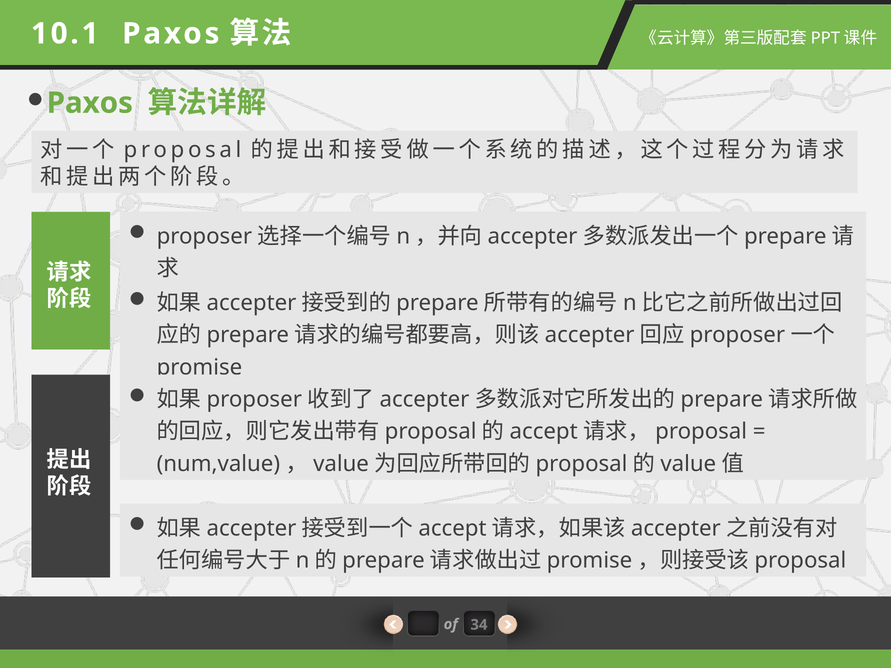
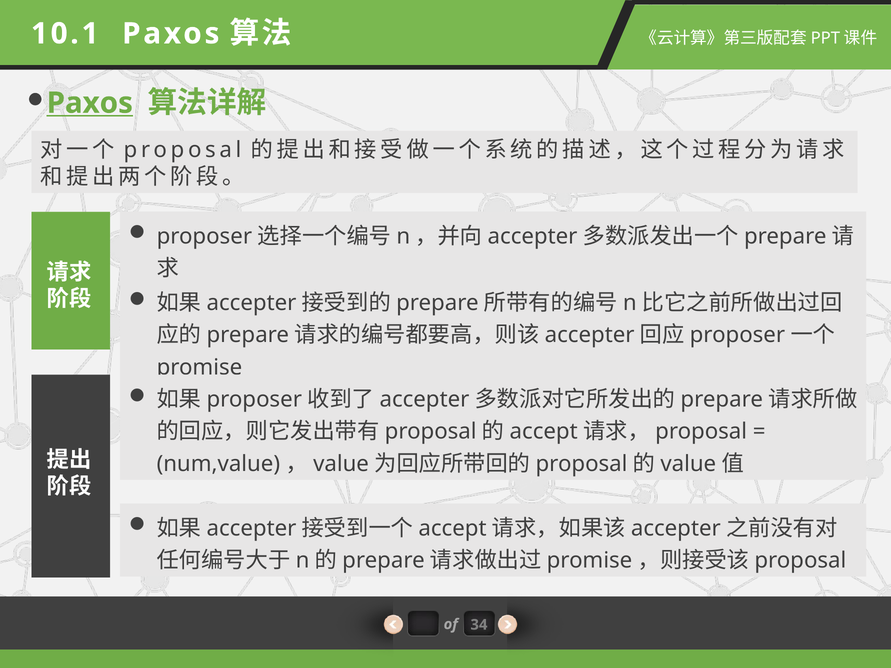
Paxos at (90, 103) underline: none -> present
